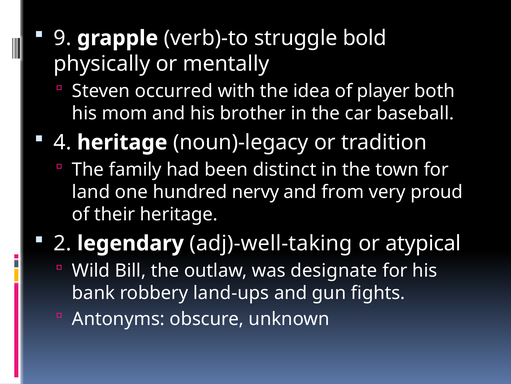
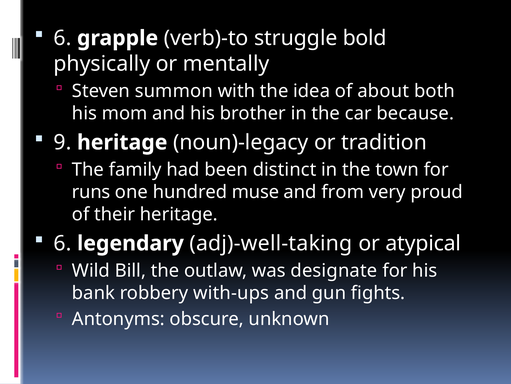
9 at (63, 38): 9 -> 6
occurred: occurred -> summon
player: player -> about
baseball: baseball -> because
4: 4 -> 9
land: land -> runs
nervy: nervy -> muse
2 at (63, 243): 2 -> 6
land-ups: land-ups -> with-ups
